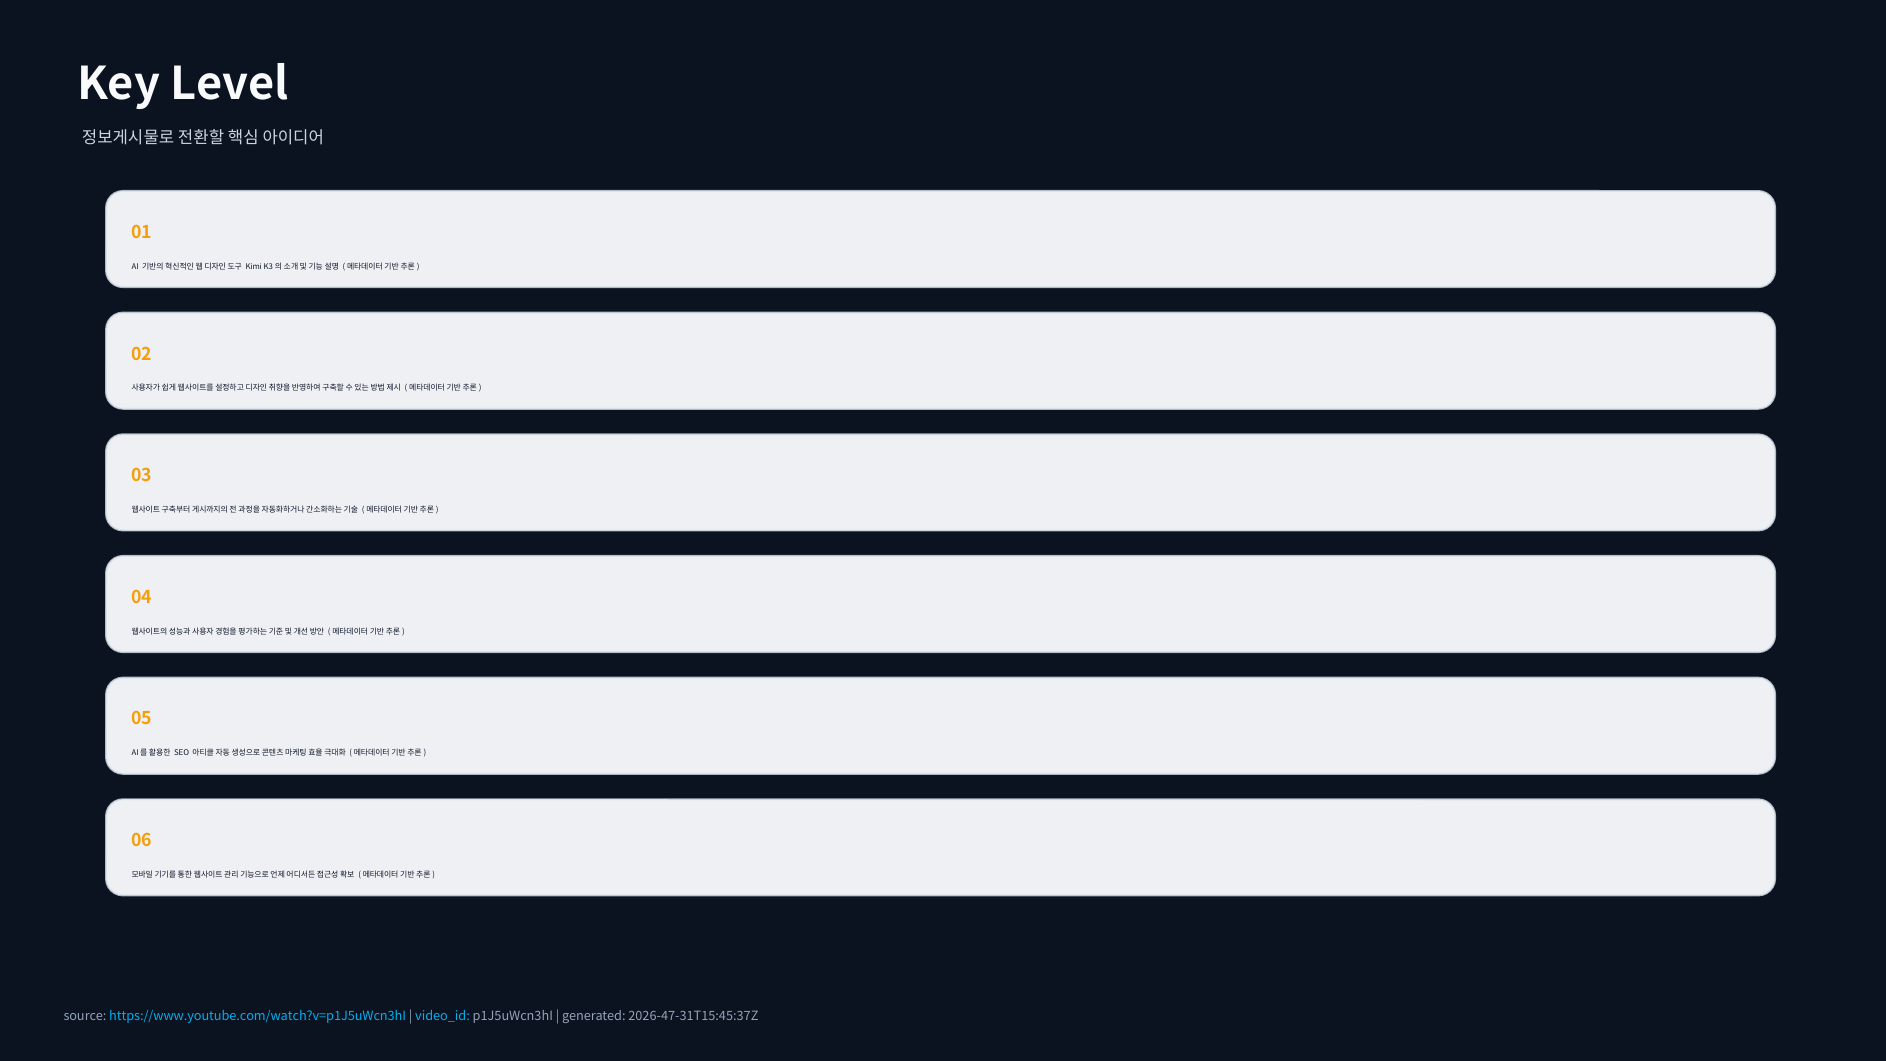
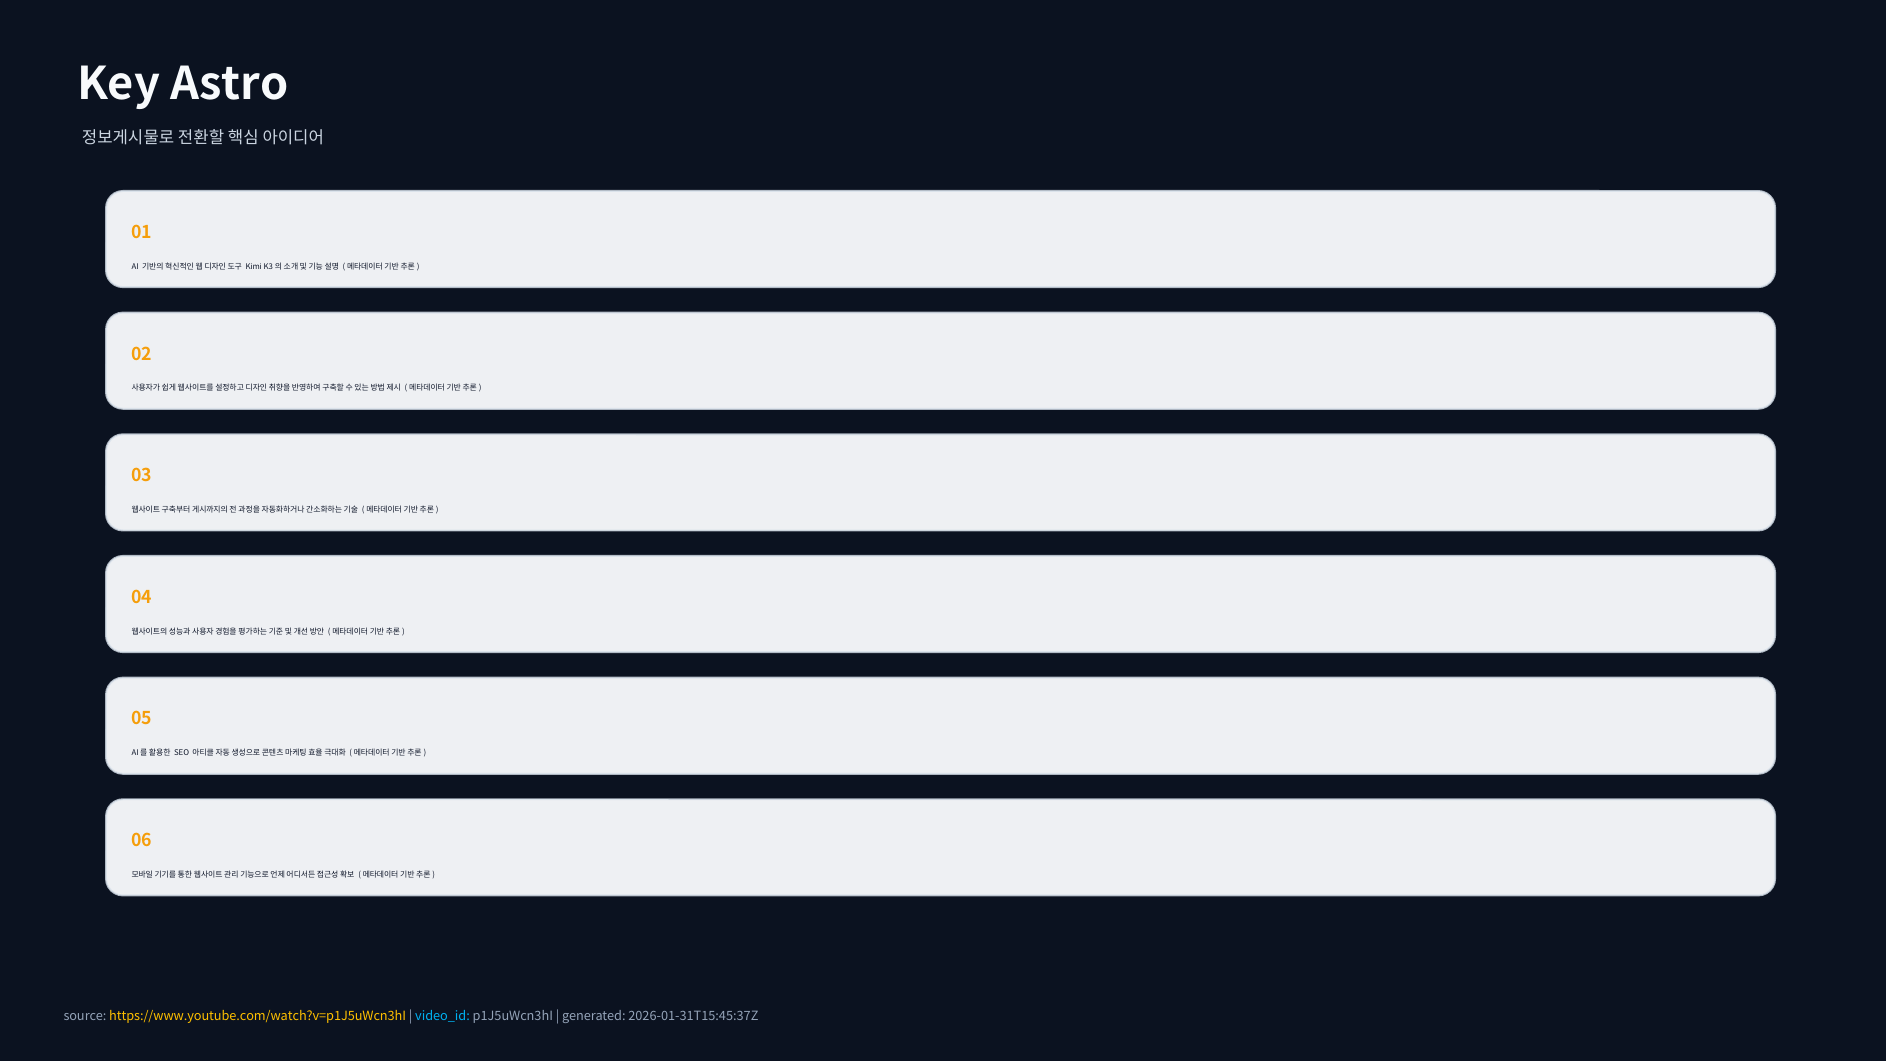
Level: Level -> Astro
https://www.youtube.com/watch?v=p1J5uWcn3hI colour: light blue -> yellow
2026-47-31T15:45:37Z: 2026-47-31T15:45:37Z -> 2026-01-31T15:45:37Z
